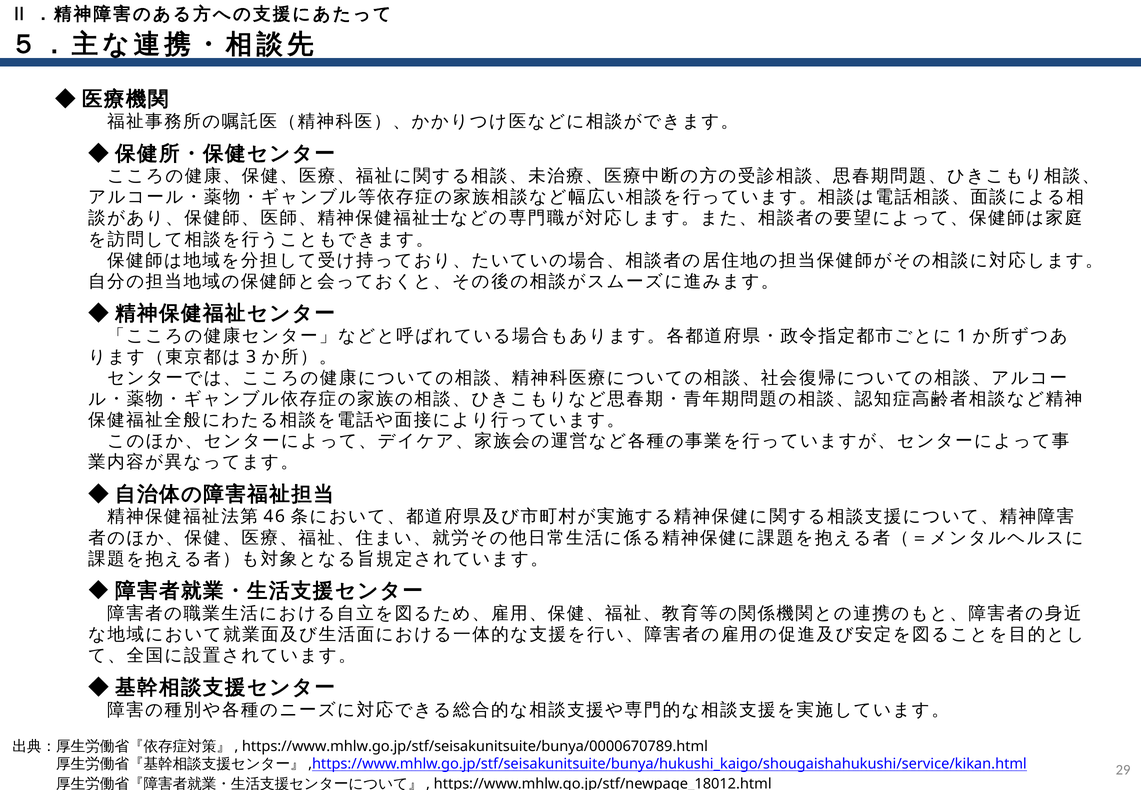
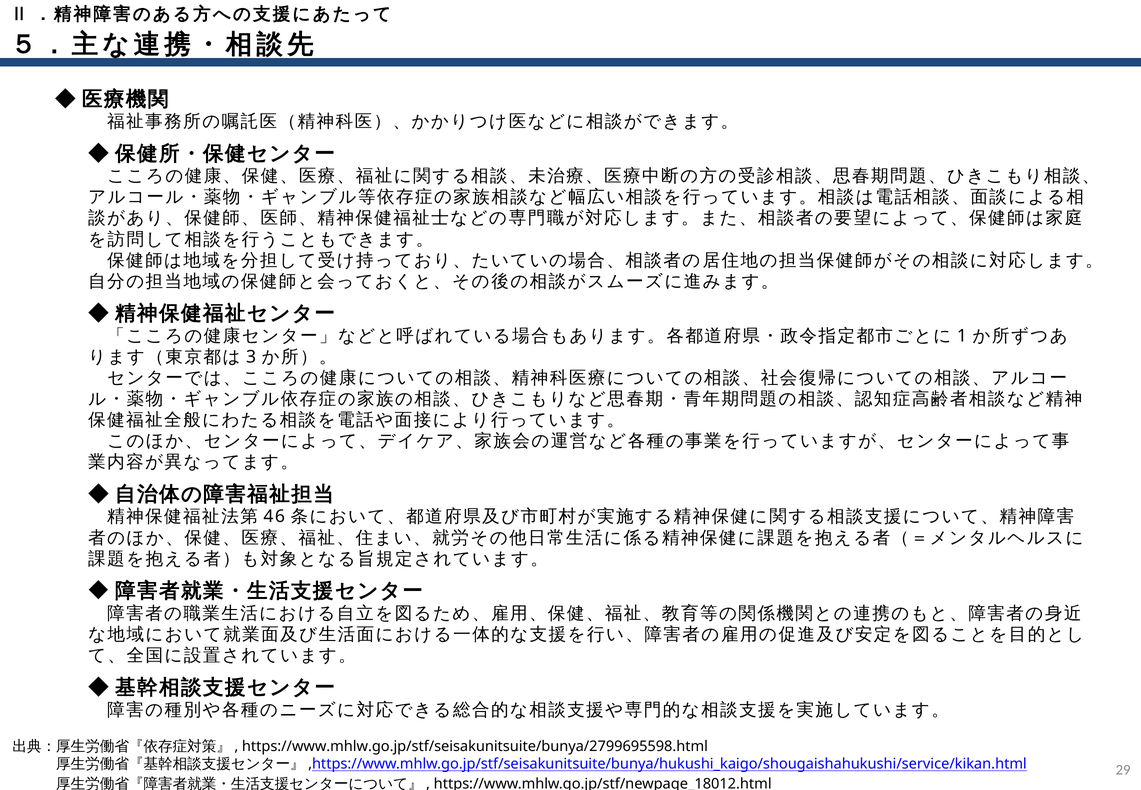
https://www.mhlw.go.jp/stf/seisakunitsuite/bunya/0000670789.html: https://www.mhlw.go.jp/stf/seisakunitsuite/bunya/0000670789.html -> https://www.mhlw.go.jp/stf/seisakunitsuite/bunya/2799695598.html
